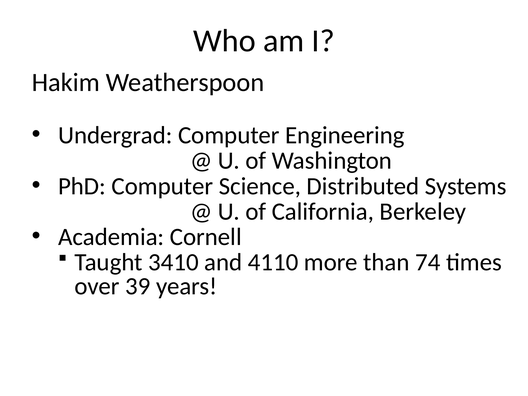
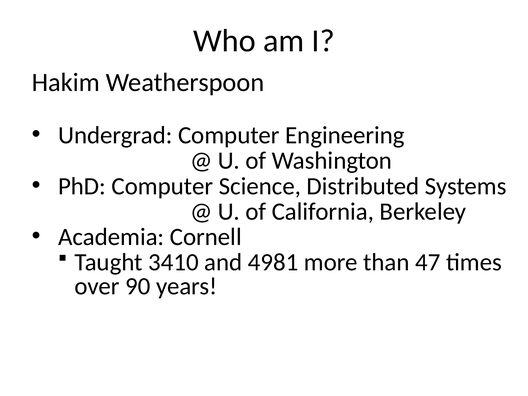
4110: 4110 -> 4981
74: 74 -> 47
39: 39 -> 90
